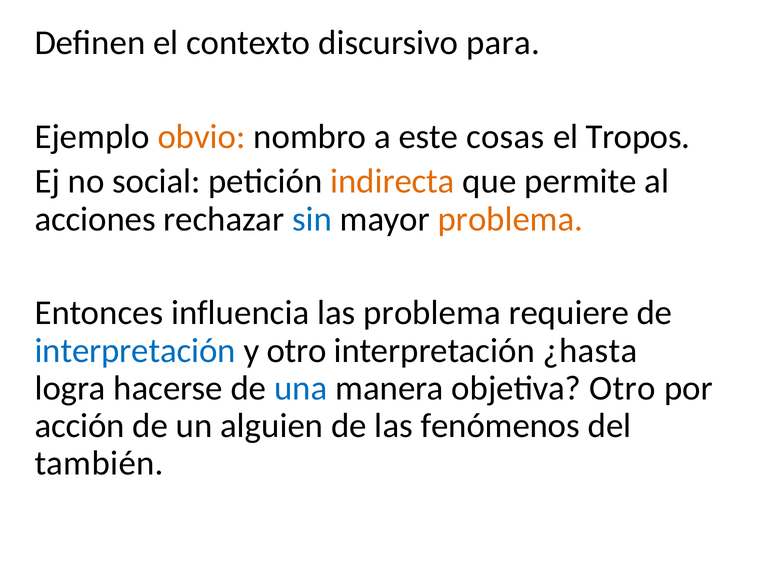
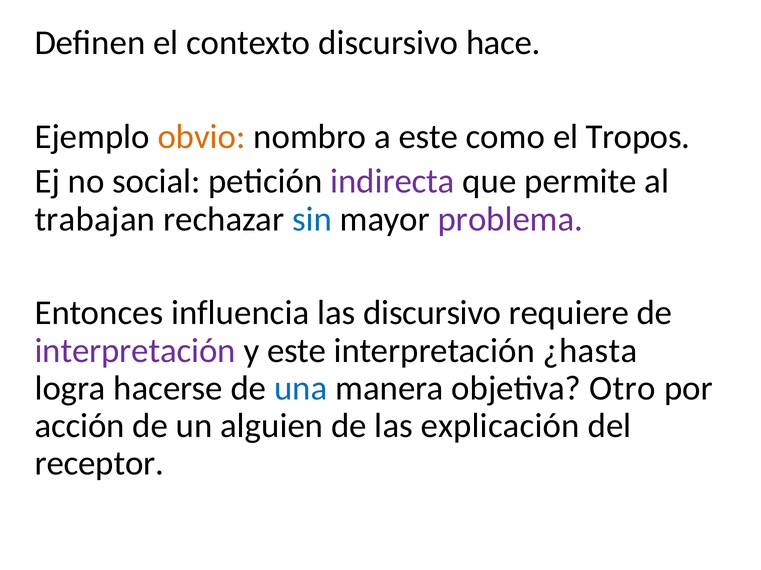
para: para -> hace
cosas: cosas -> como
indirecta colour: orange -> purple
acciones: acciones -> trabajan
problema at (510, 219) colour: orange -> purple
las problema: problema -> discursivo
interpretación at (135, 351) colour: blue -> purple
y otro: otro -> este
fenómenos: fenómenos -> explicación
también: también -> receptor
